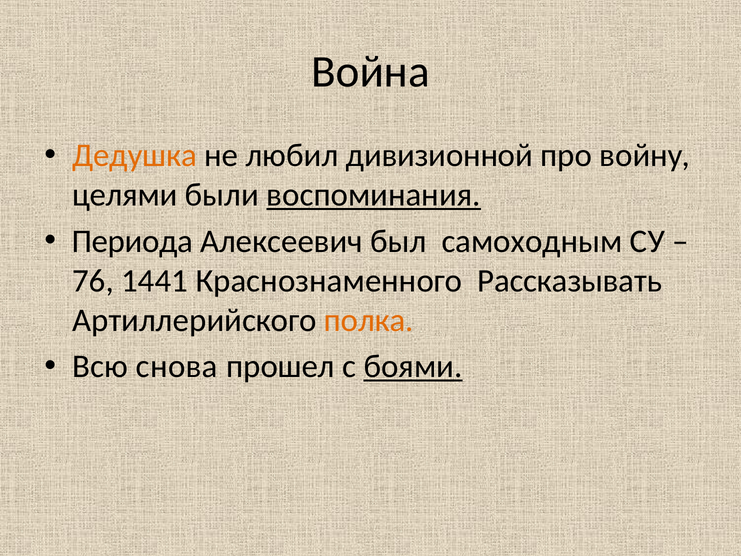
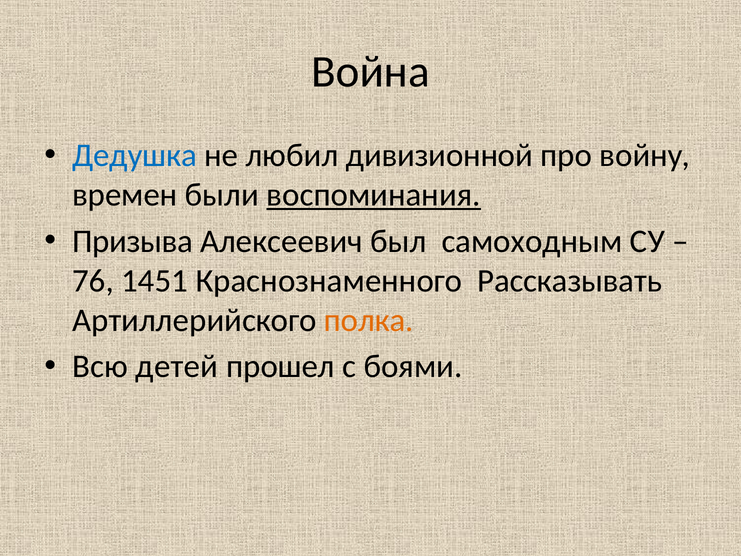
Дедушка colour: orange -> blue
целями: целями -> времен
Периода: Периода -> Призыва
1441: 1441 -> 1451
снова: снова -> детей
боями underline: present -> none
